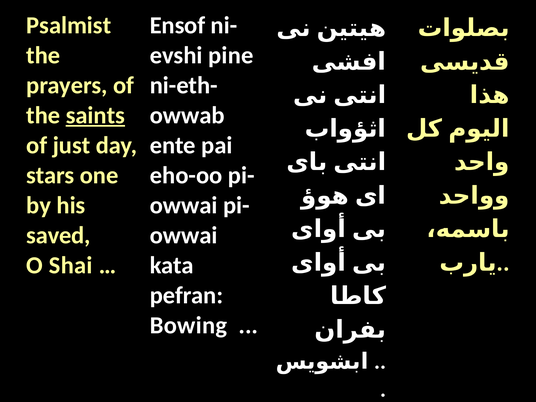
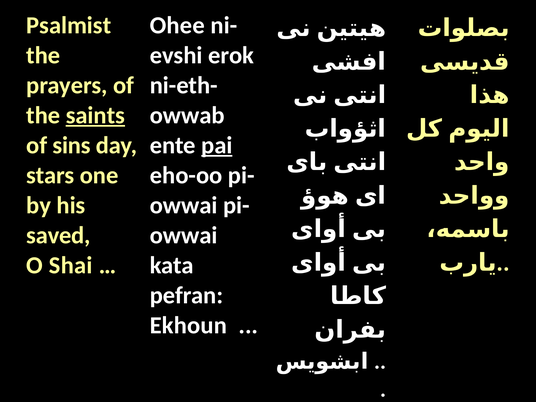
Ensof: Ensof -> Ohee
pine: pine -> erok
just: just -> sins
pai underline: none -> present
Bowing: Bowing -> Ekhoun
